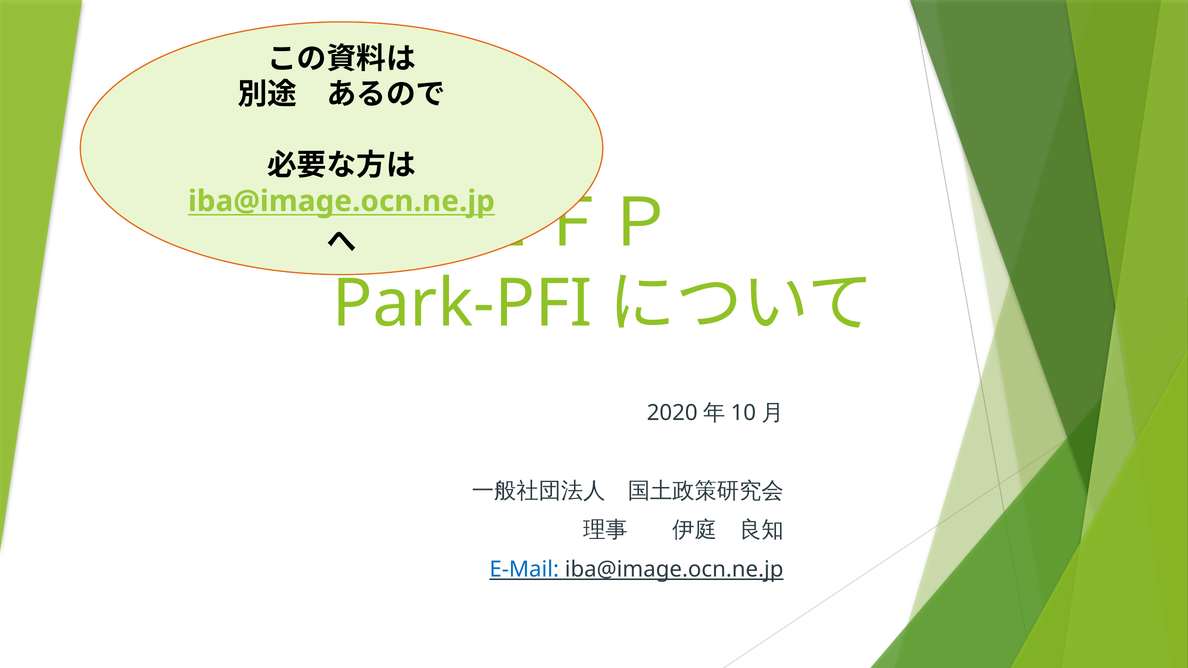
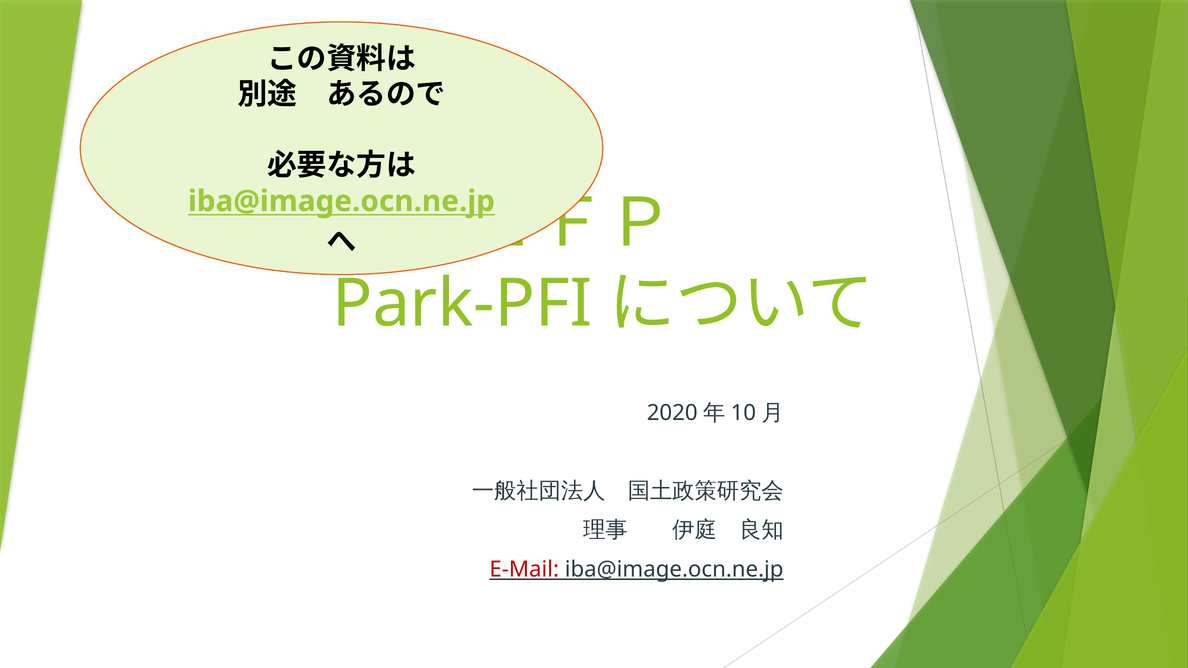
E-Mail colour: blue -> red
